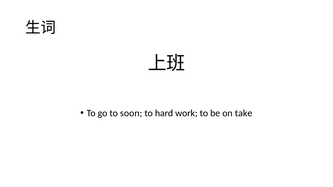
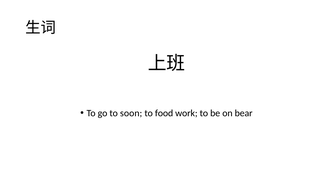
hard: hard -> food
take: take -> bear
